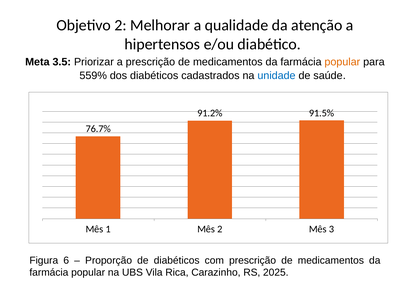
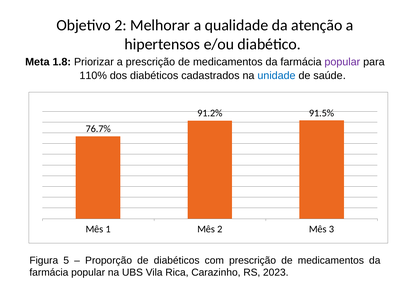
3.5: 3.5 -> 1.8
popular at (342, 62) colour: orange -> purple
559%: 559% -> 110%
6: 6 -> 5
2025: 2025 -> 2023
